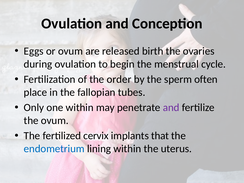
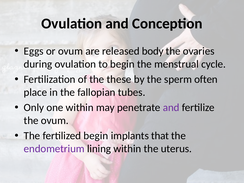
birth: birth -> body
order: order -> these
fertilized cervix: cervix -> begin
endometrium colour: blue -> purple
